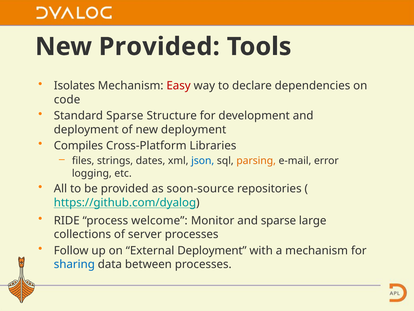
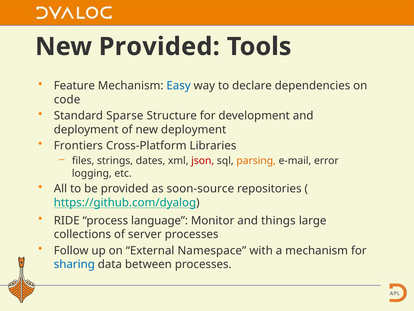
Isolates: Isolates -> Feature
Easy colour: red -> blue
Compiles: Compiles -> Frontiers
json colour: blue -> red
welcome: welcome -> language
and sparse: sparse -> things
External Deployment: Deployment -> Namespace
